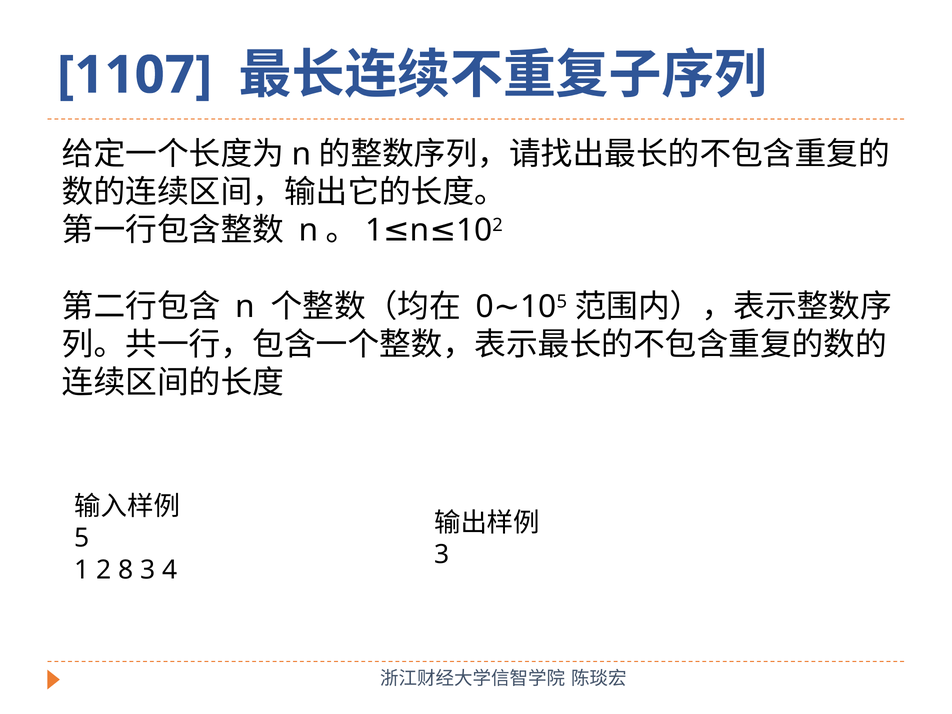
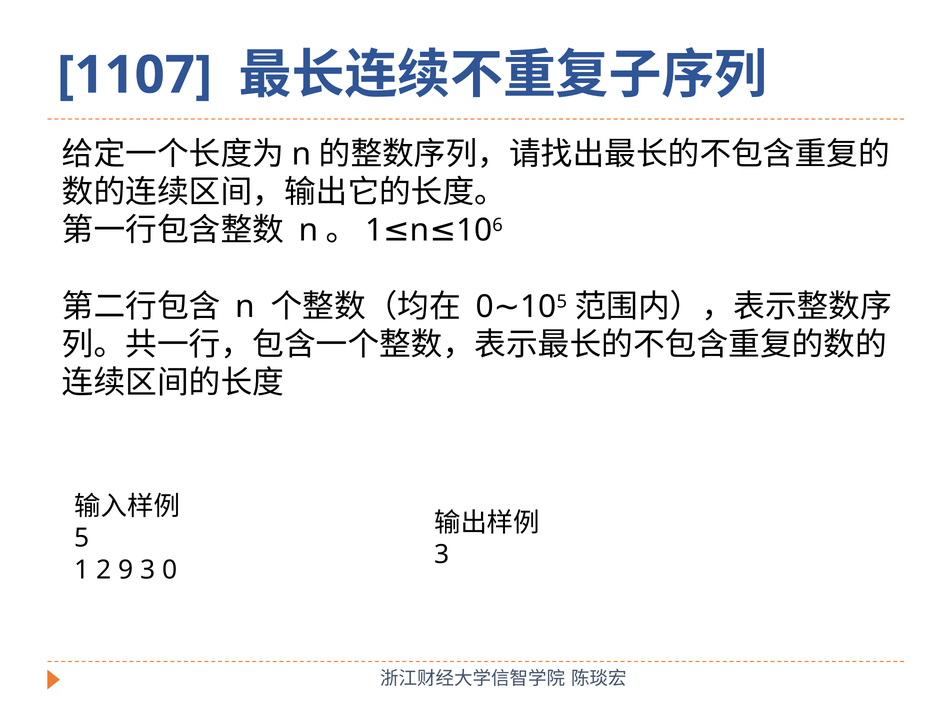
2 at (498, 225): 2 -> 6
8: 8 -> 9
3 4: 4 -> 0
